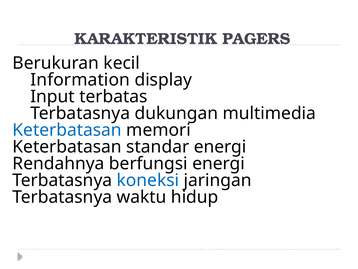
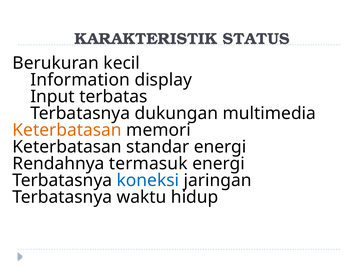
PAGERS: PAGERS -> STATUS
Keterbatasan at (67, 130) colour: blue -> orange
berfungsi: berfungsi -> termasuk
